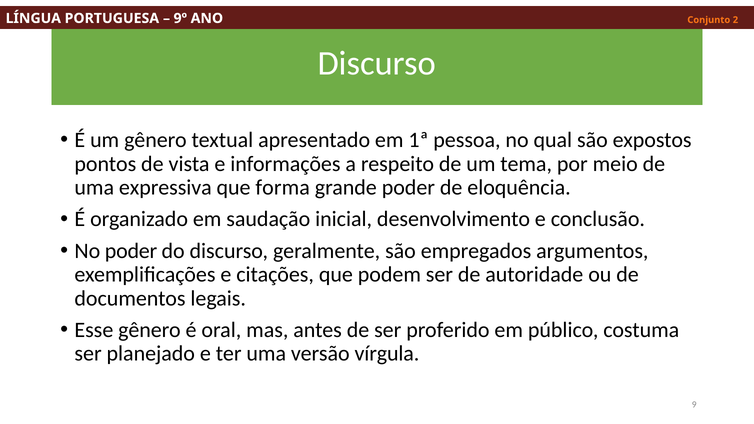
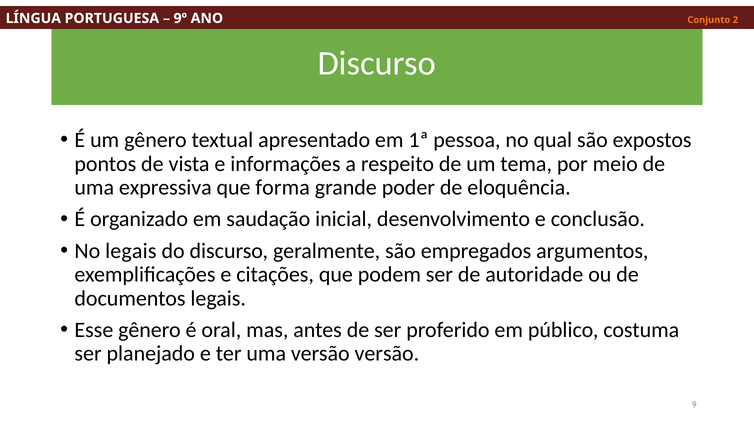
No poder: poder -> legais
versão vírgula: vírgula -> versão
